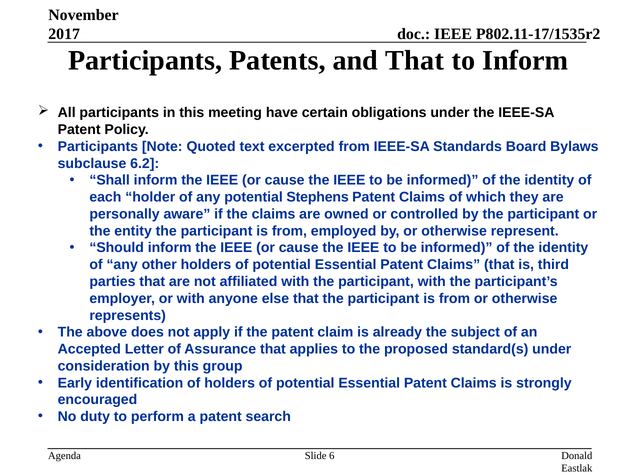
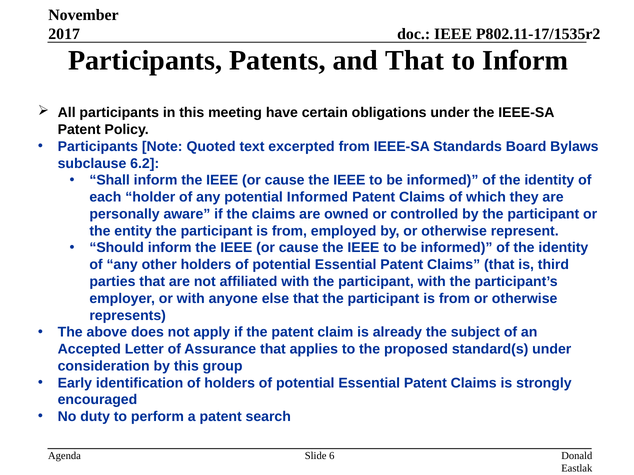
potential Stephens: Stephens -> Informed
